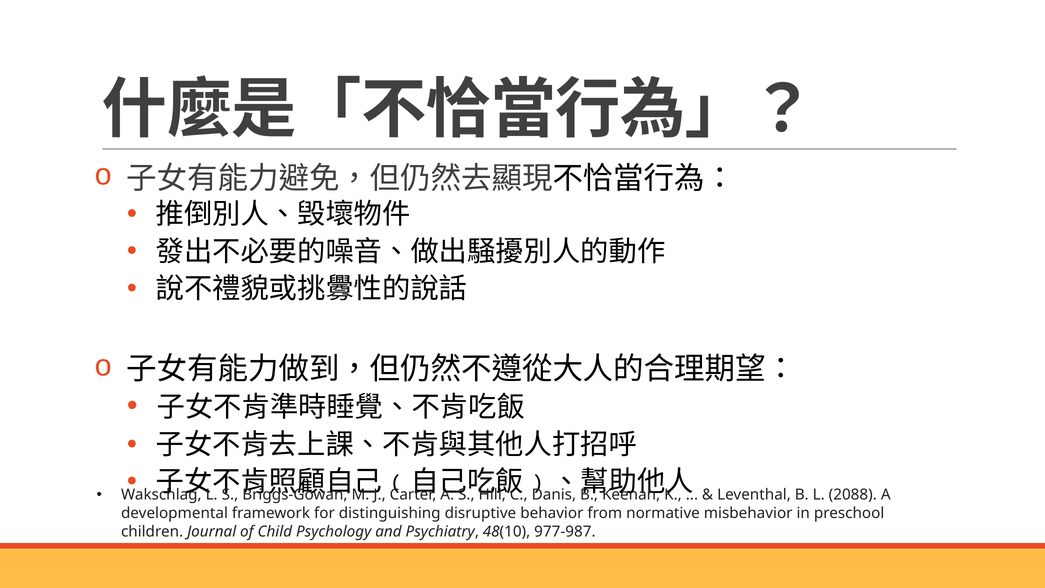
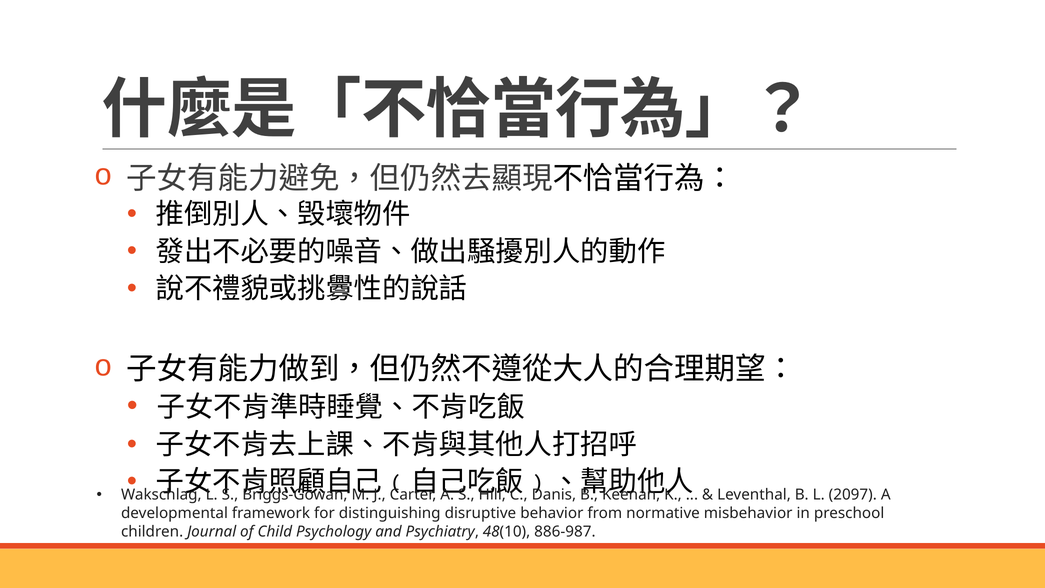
2088: 2088 -> 2097
977-987: 977-987 -> 886-987
